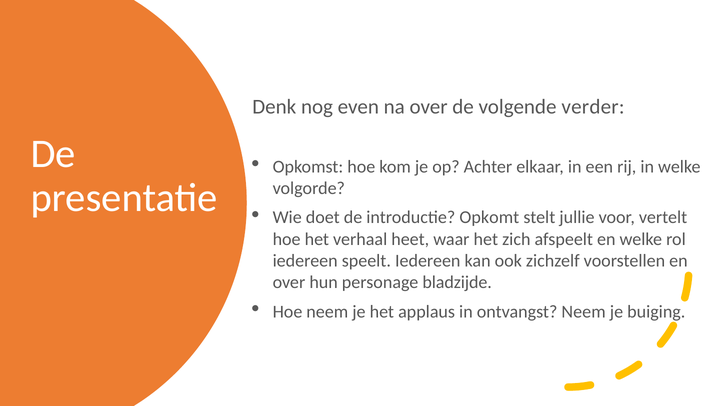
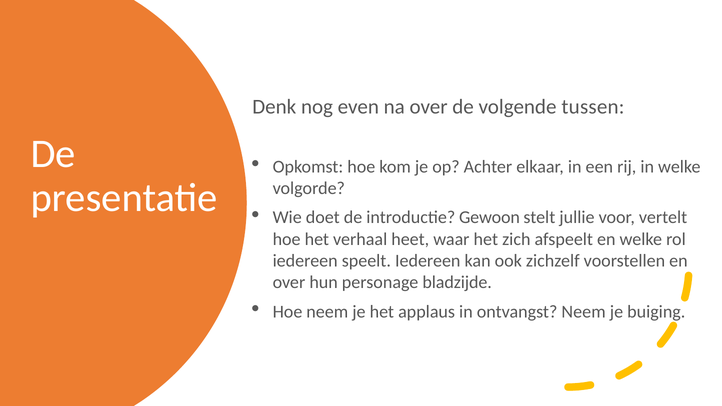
verder: verder -> tussen
Opkomt: Opkomt -> Gewoon
